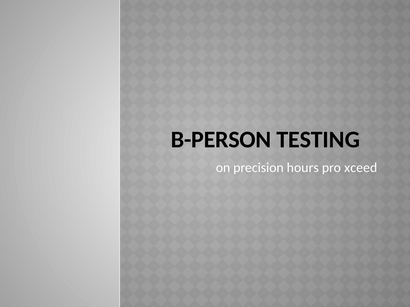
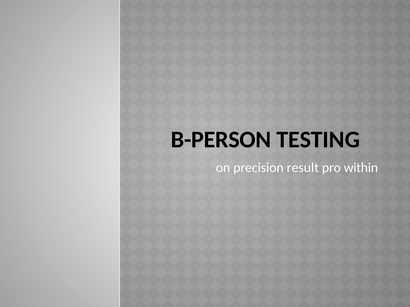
hours: hours -> result
xceed: xceed -> within
